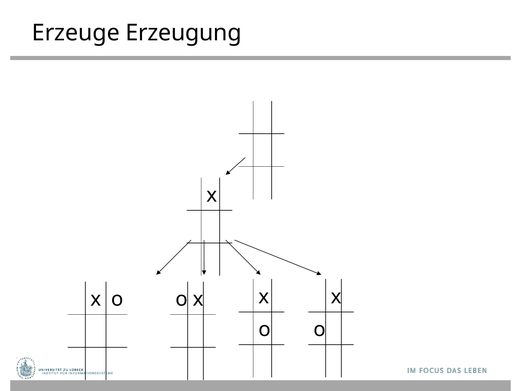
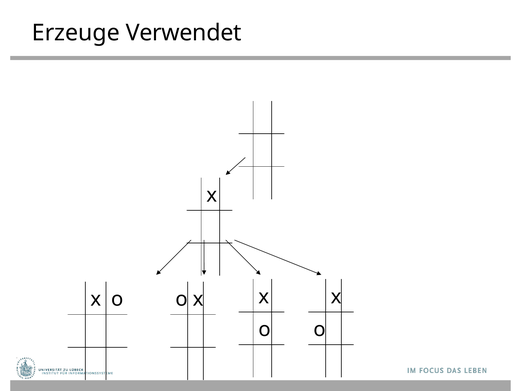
Erzeugung: Erzeugung -> Verwendet
